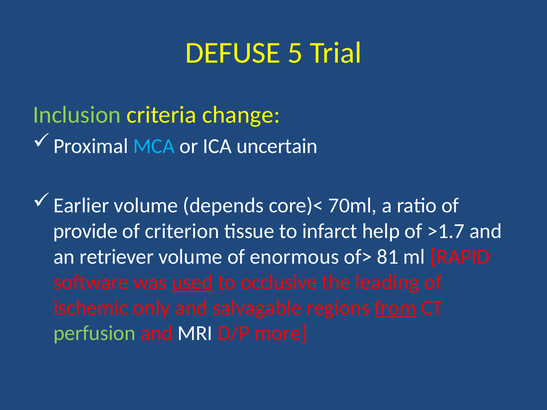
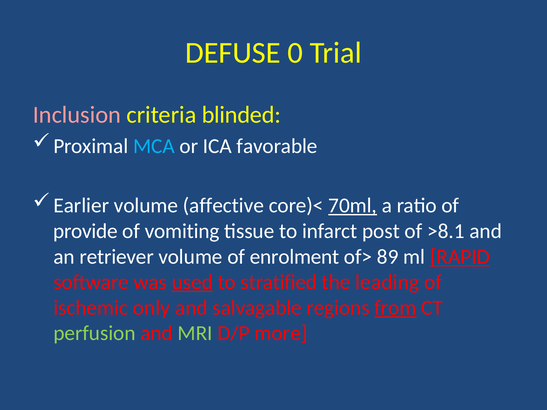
5: 5 -> 0
Inclusion colour: light green -> pink
change: change -> blinded
uncertain: uncertain -> favorable
depends: depends -> affective
70ml underline: none -> present
criterion: criterion -> vomiting
help: help -> post
>1.7: >1.7 -> >8.1
enormous: enormous -> enrolment
81: 81 -> 89
RAPID underline: none -> present
occlusive: occlusive -> stratified
MRI colour: white -> light green
